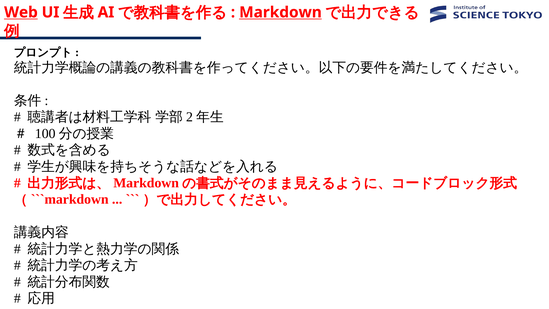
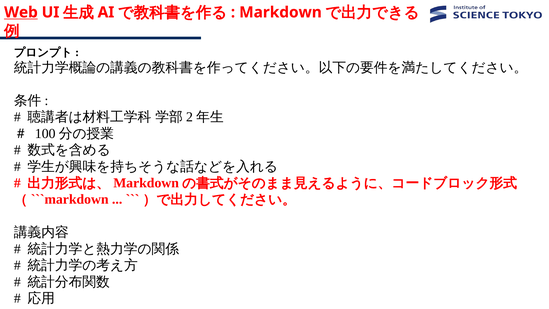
Markdown underline: present -> none
